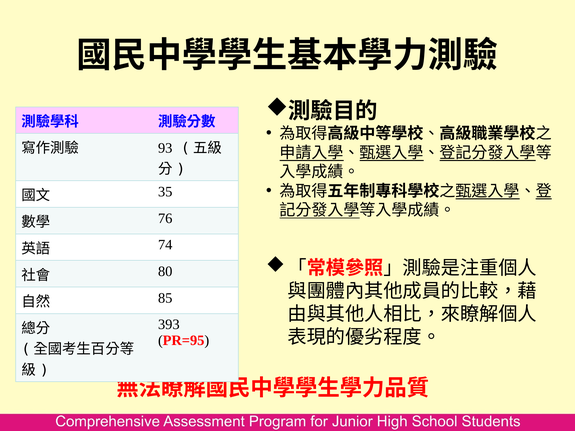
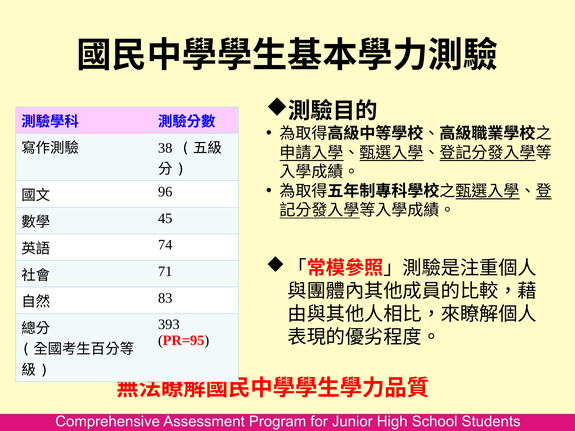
93: 93 -> 38
35: 35 -> 96
76: 76 -> 45
80: 80 -> 71
85: 85 -> 83
